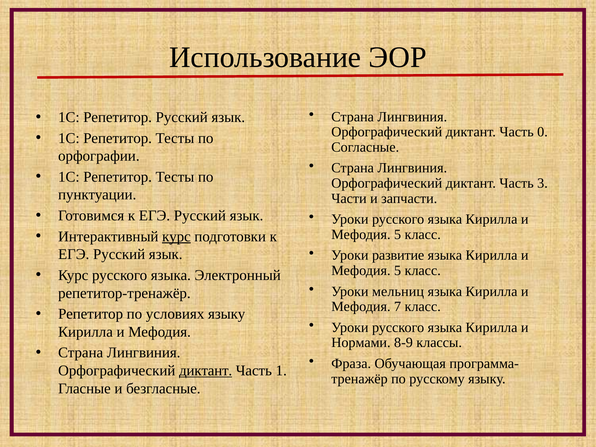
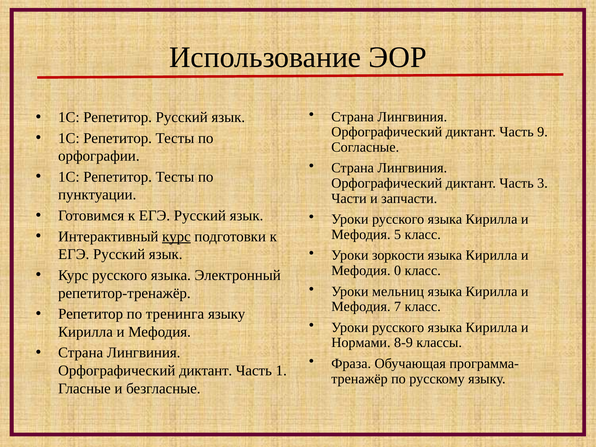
0: 0 -> 9
развитие: развитие -> зоркости
5 at (398, 271): 5 -> 0
условиях: условиях -> тренинга
диктант at (206, 371) underline: present -> none
